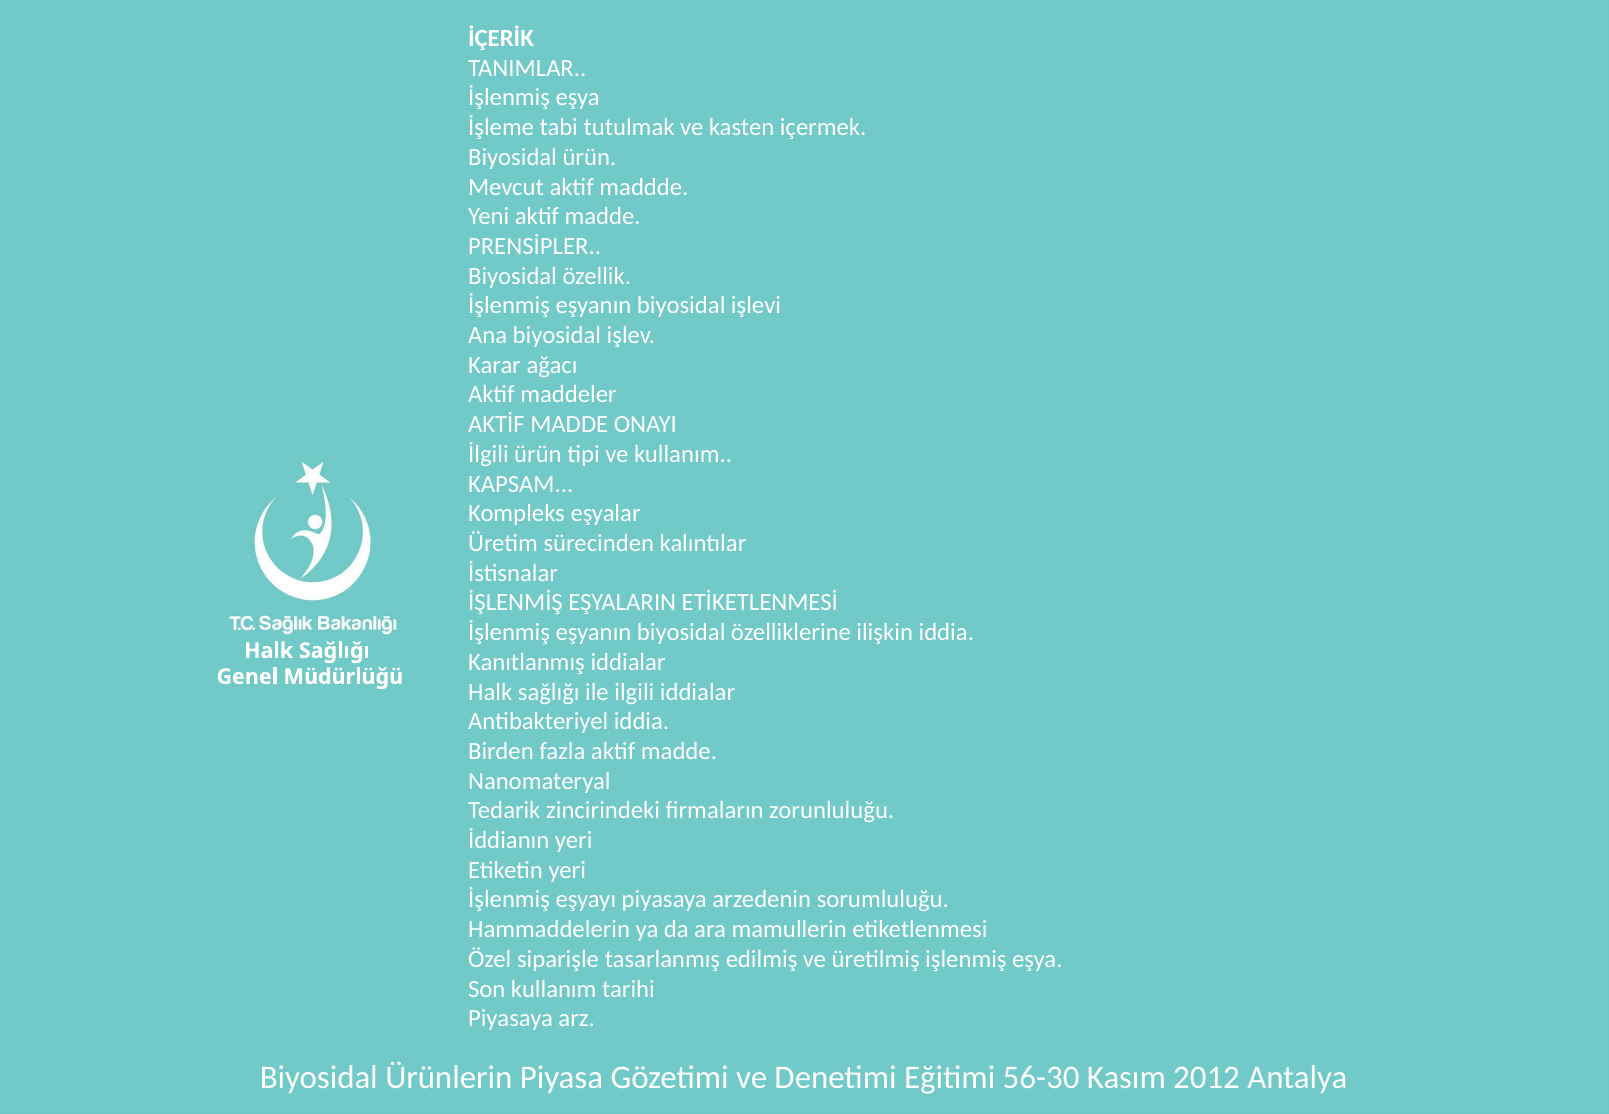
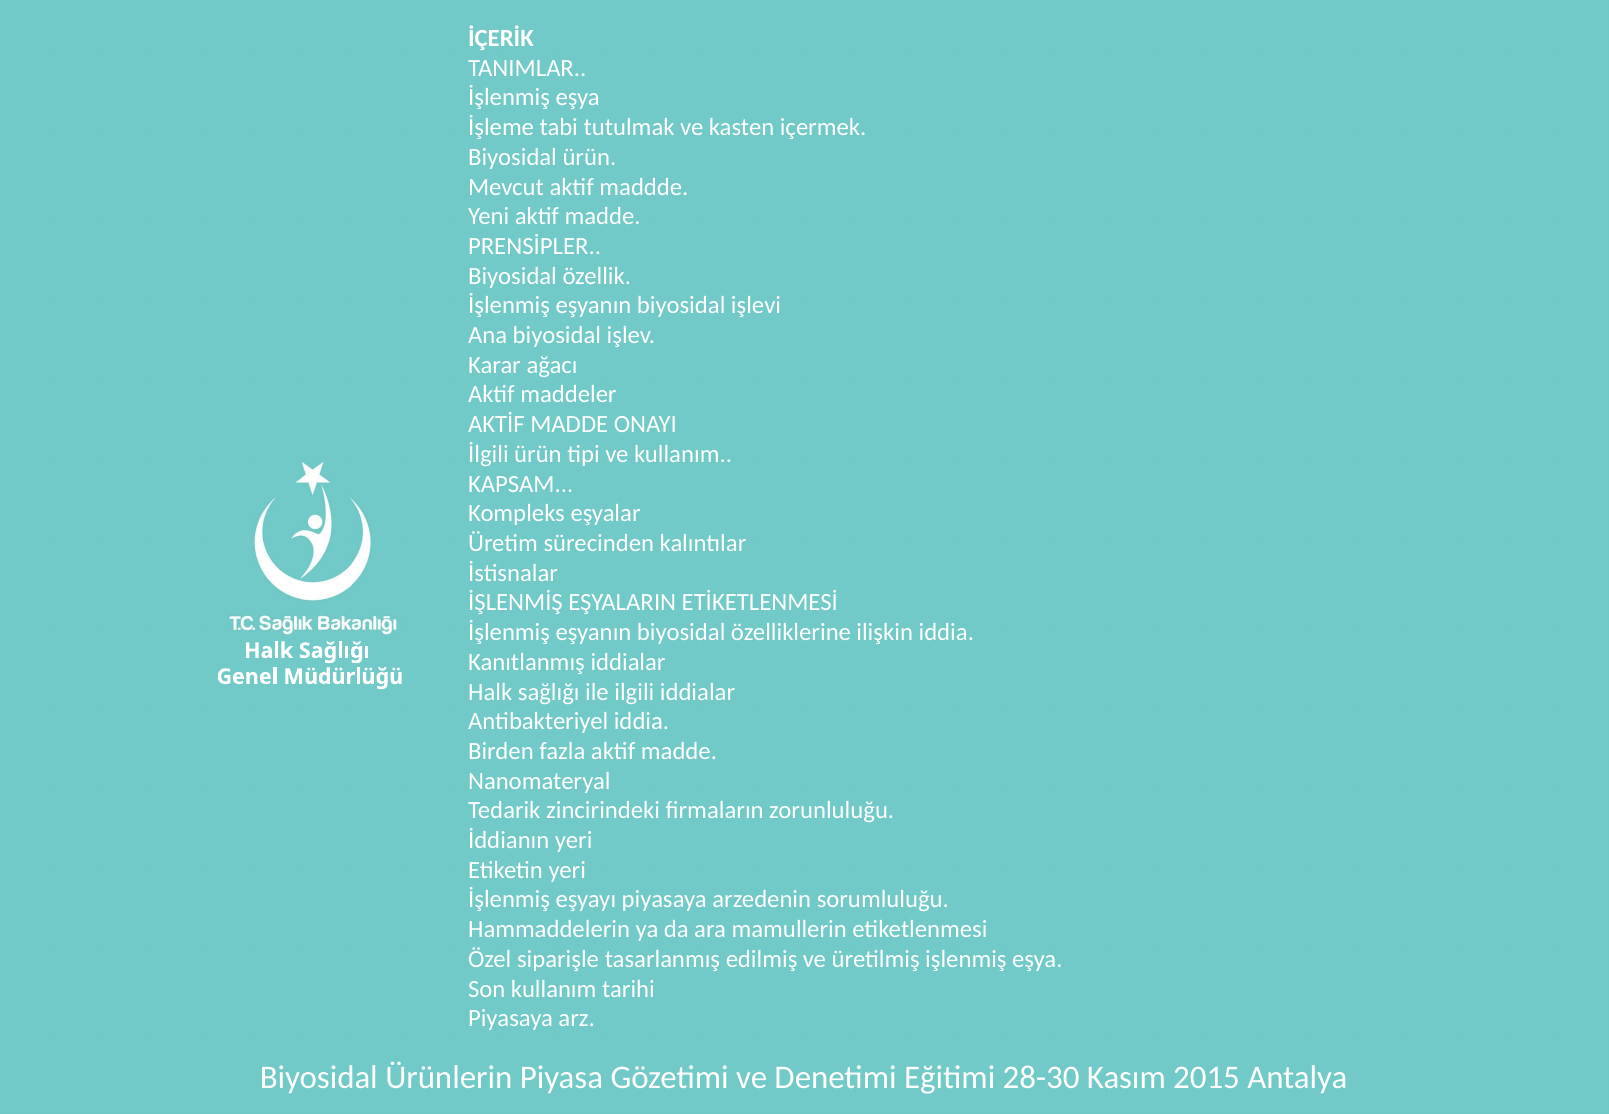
56-30: 56-30 -> 28-30
2012: 2012 -> 2015
